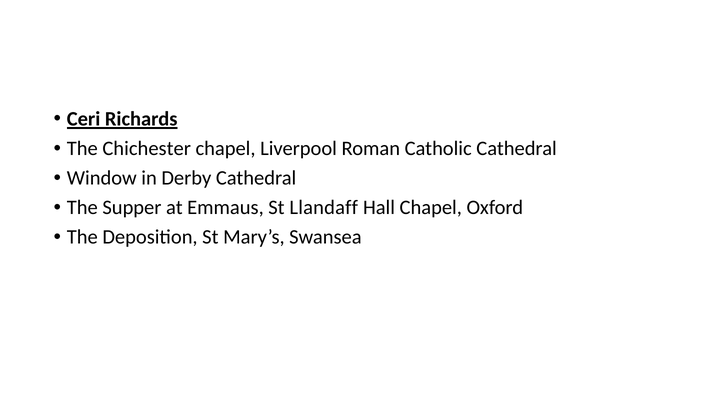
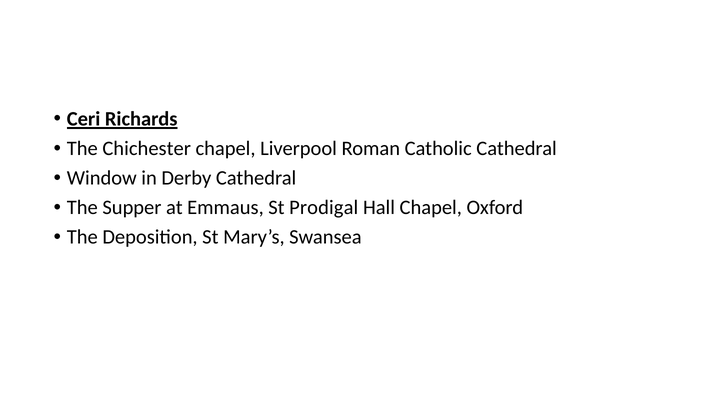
Llandaff: Llandaff -> Prodigal
